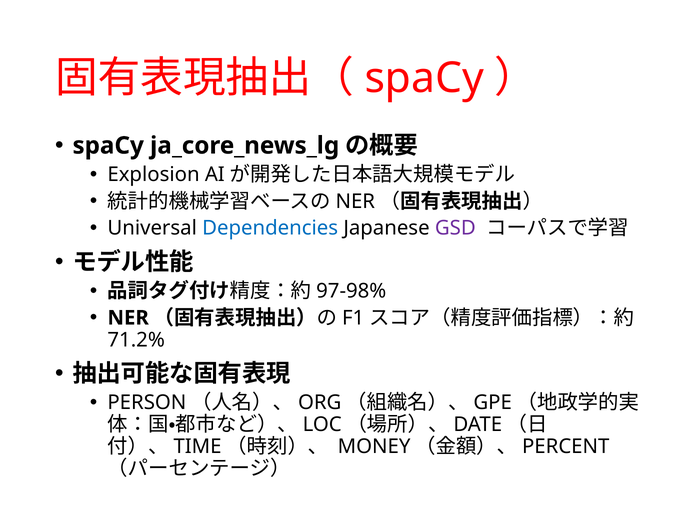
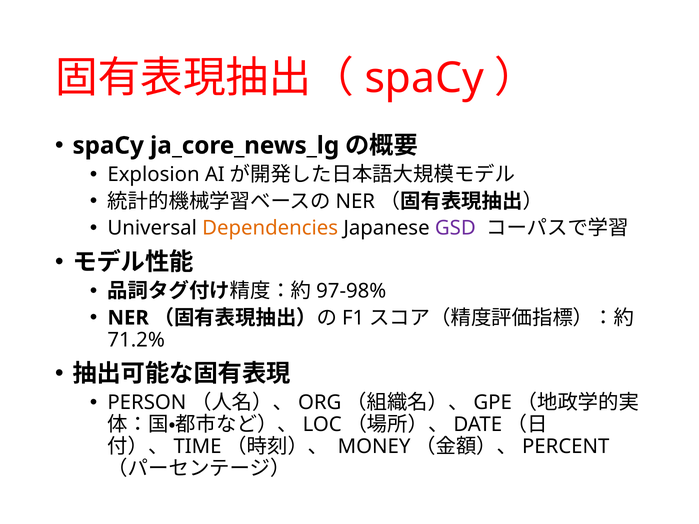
Dependencies colour: blue -> orange
